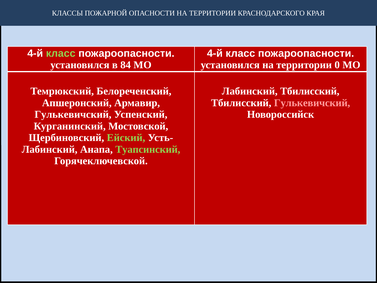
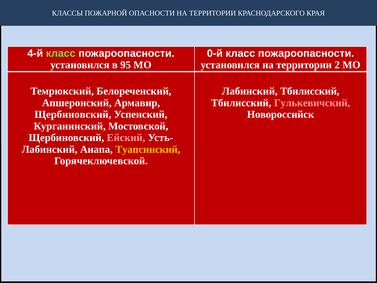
4-й at (215, 53): 4-й -> 0-й
84: 84 -> 95
0: 0 -> 2
Гулькевичский at (73, 114): Гулькевичский -> Щербиновский
Ейский colour: light green -> pink
Туапсинский colour: light green -> yellow
